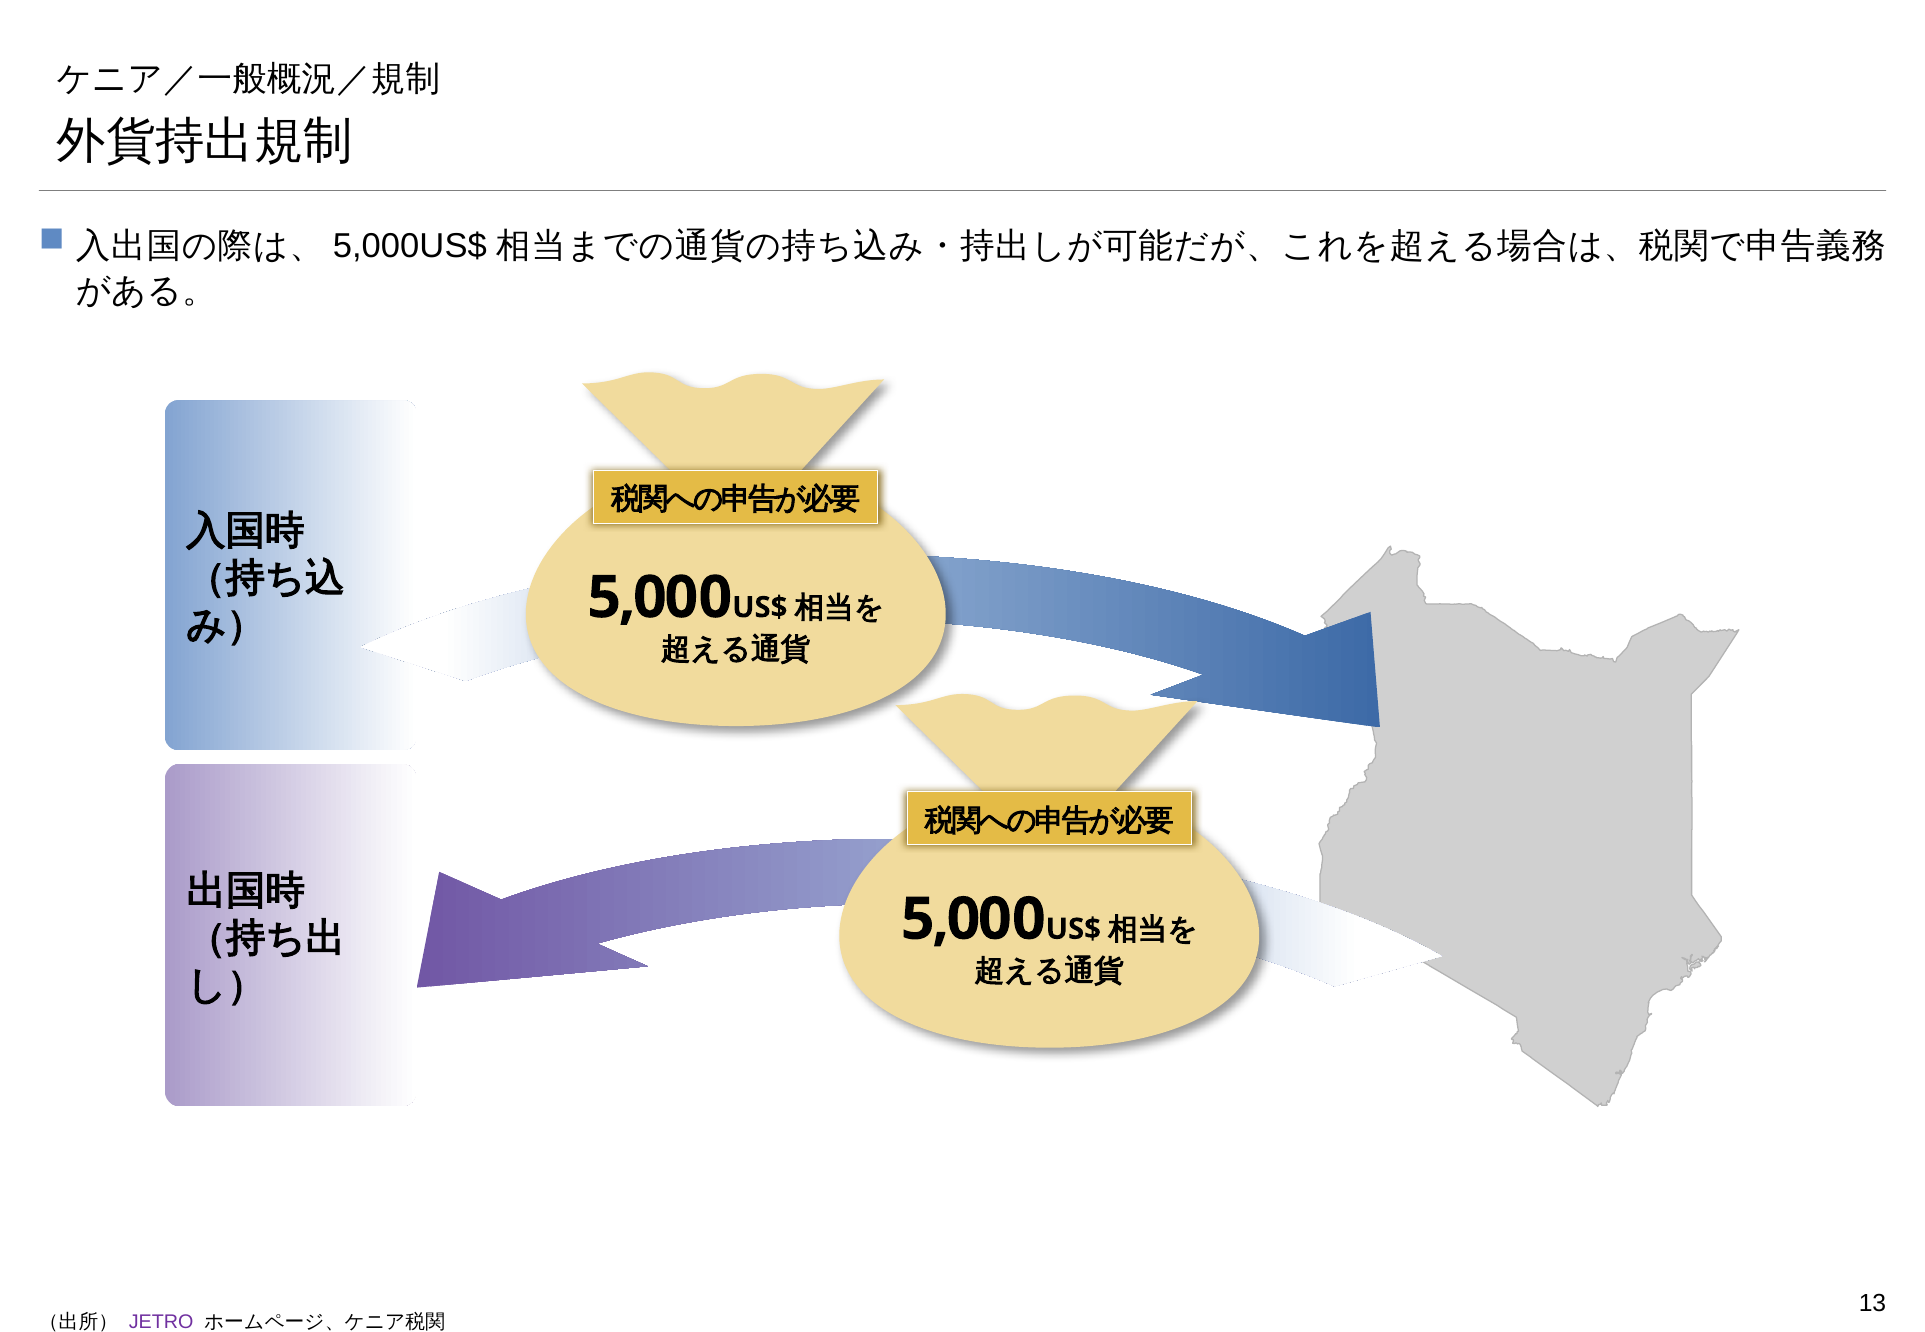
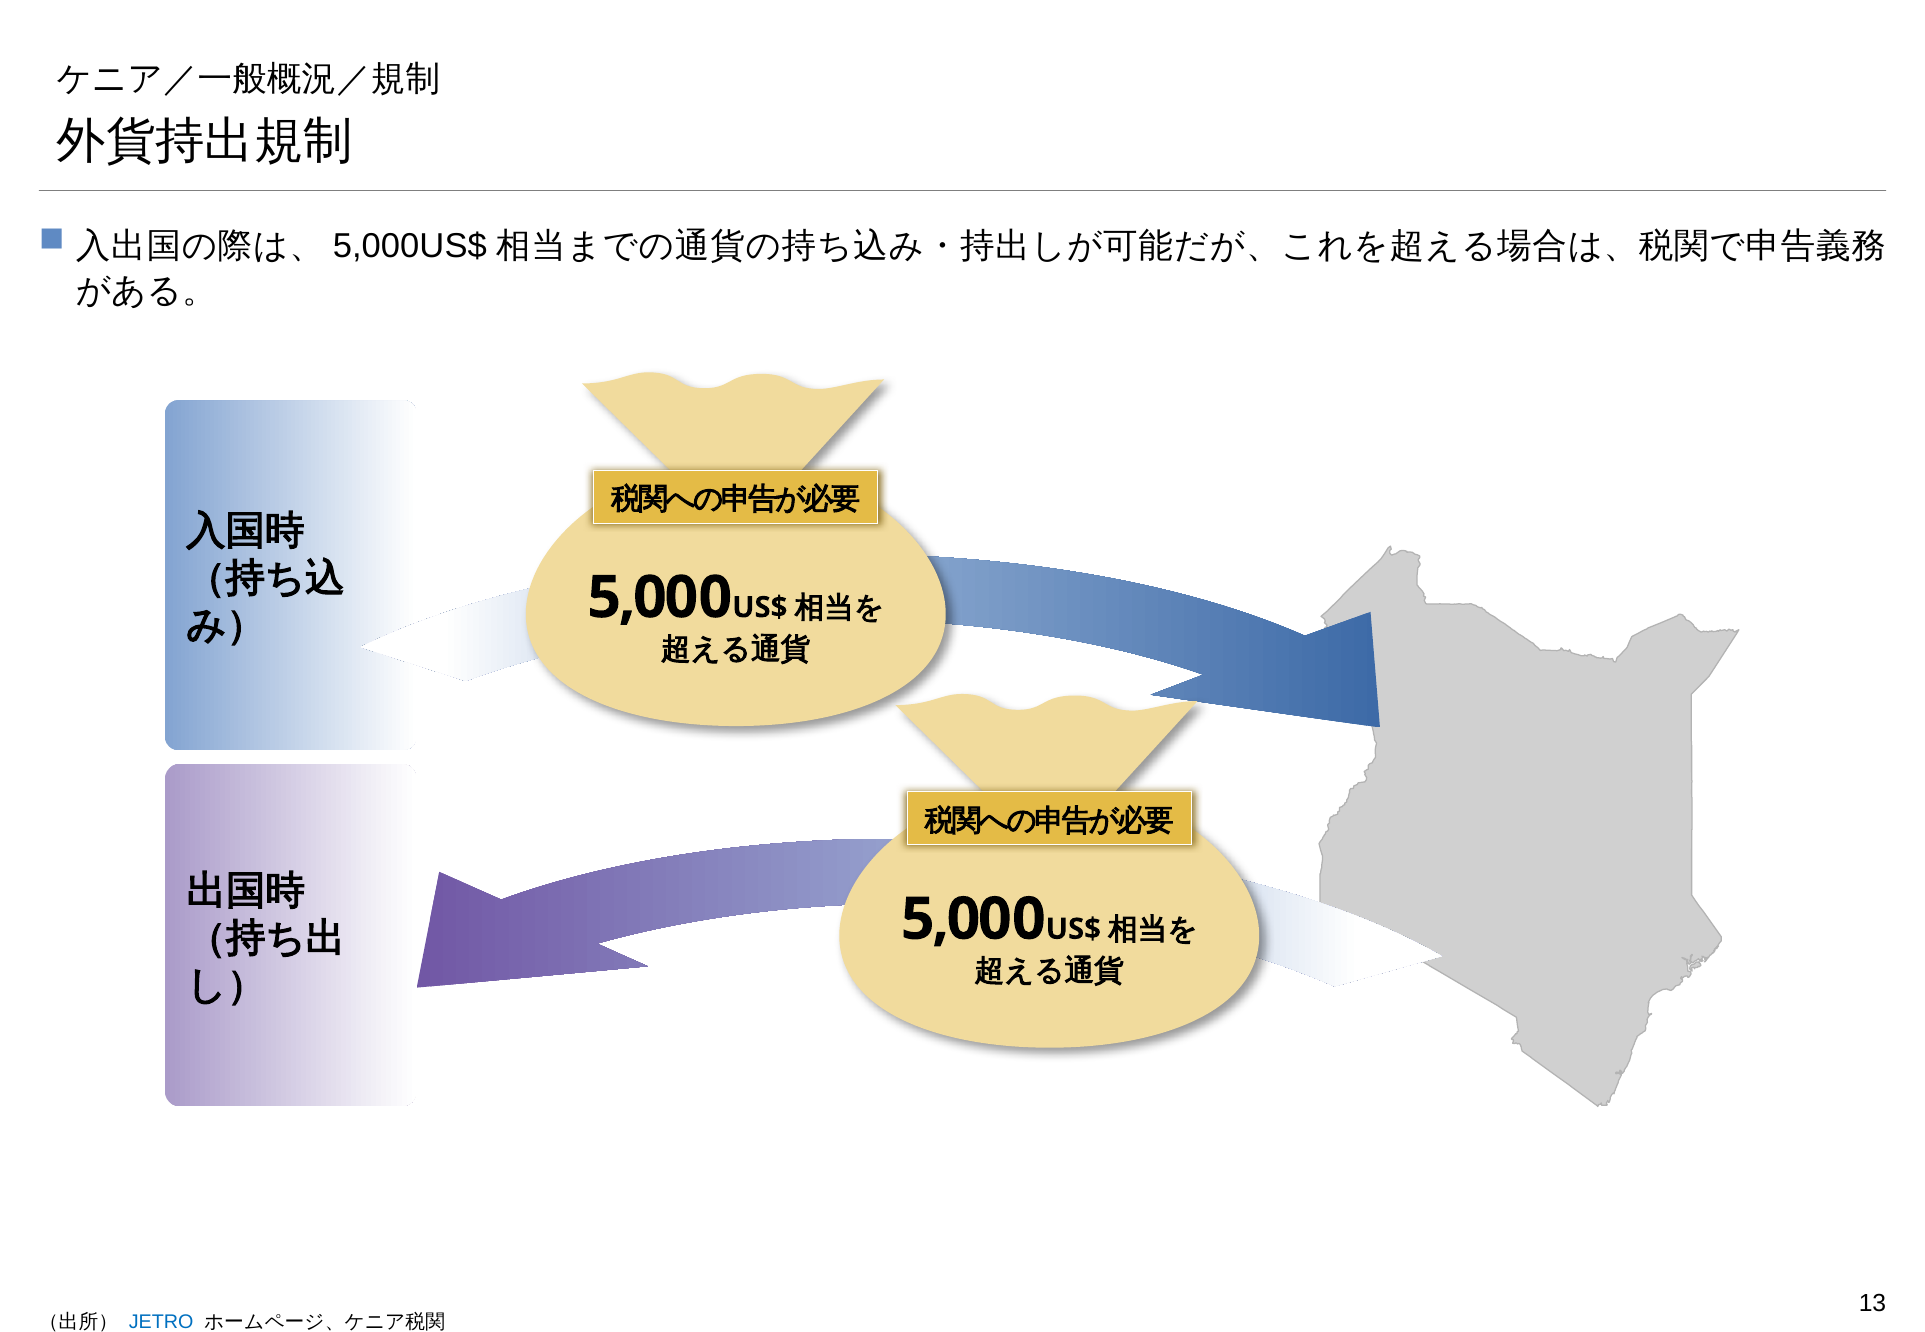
JETRO colour: purple -> blue
